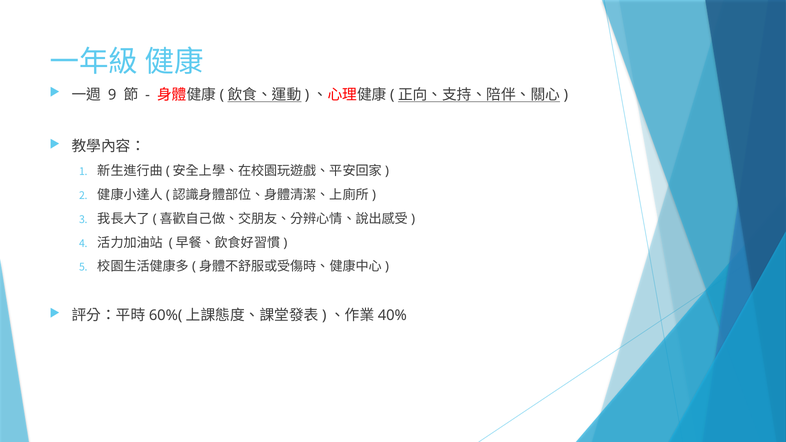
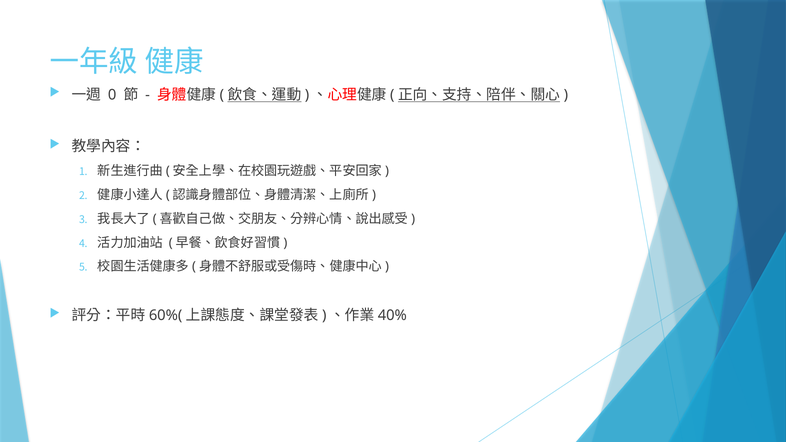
9: 9 -> 0
